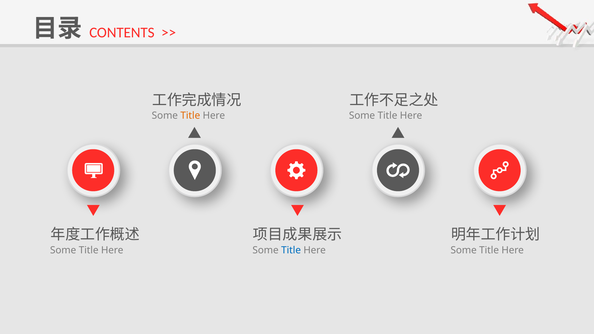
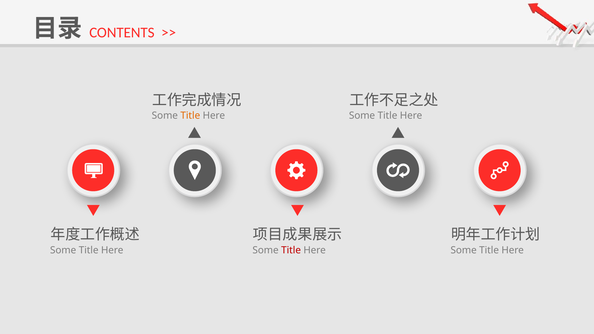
Title at (291, 250) colour: blue -> red
